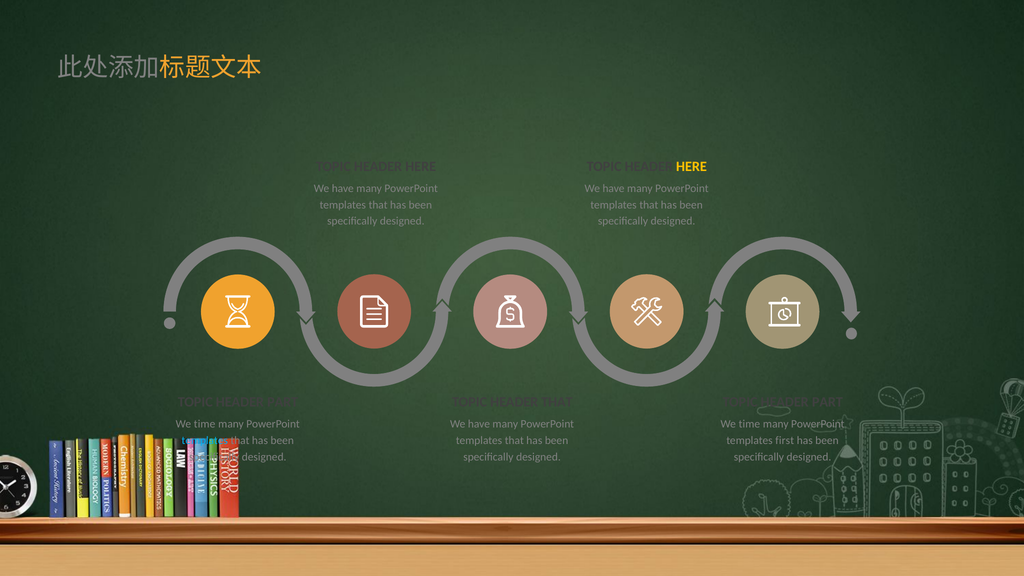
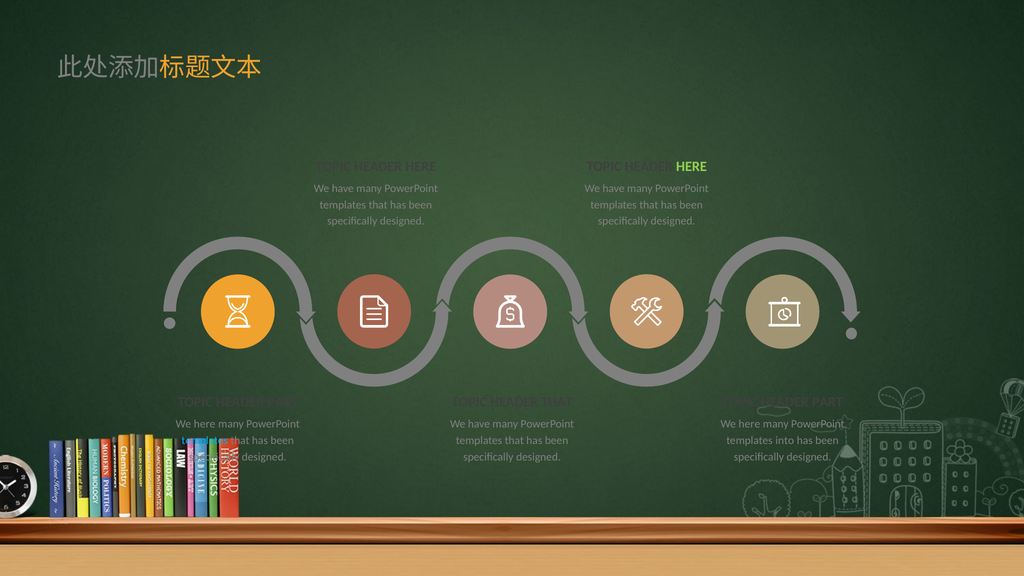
HERE at (691, 166) colour: yellow -> light green
time at (205, 424): time -> here
time at (749, 424): time -> here
first: first -> into
